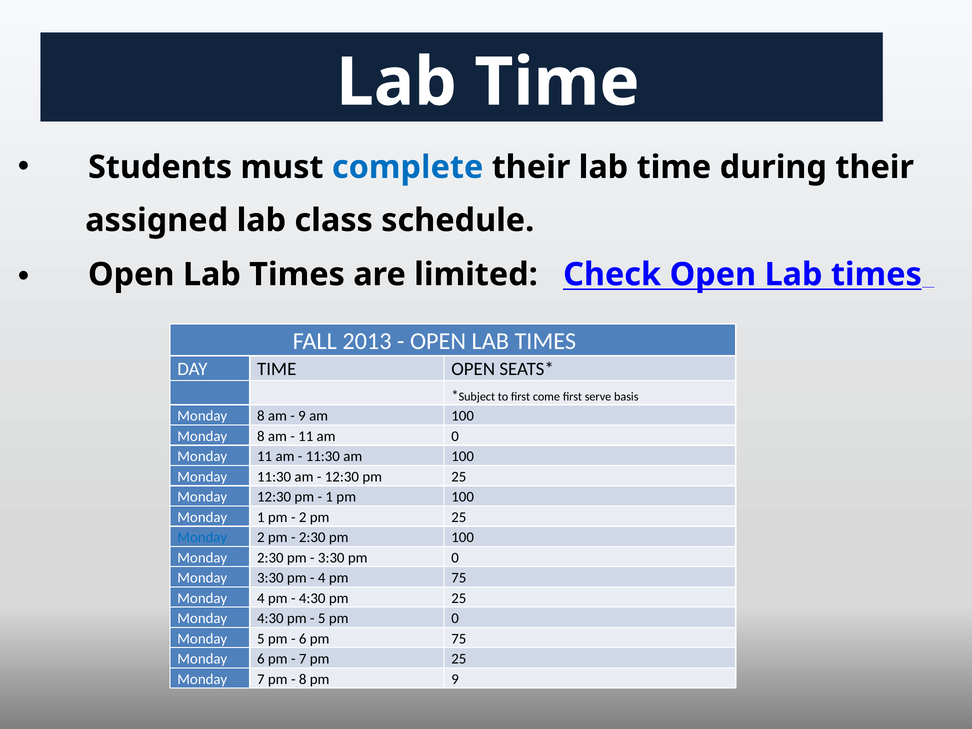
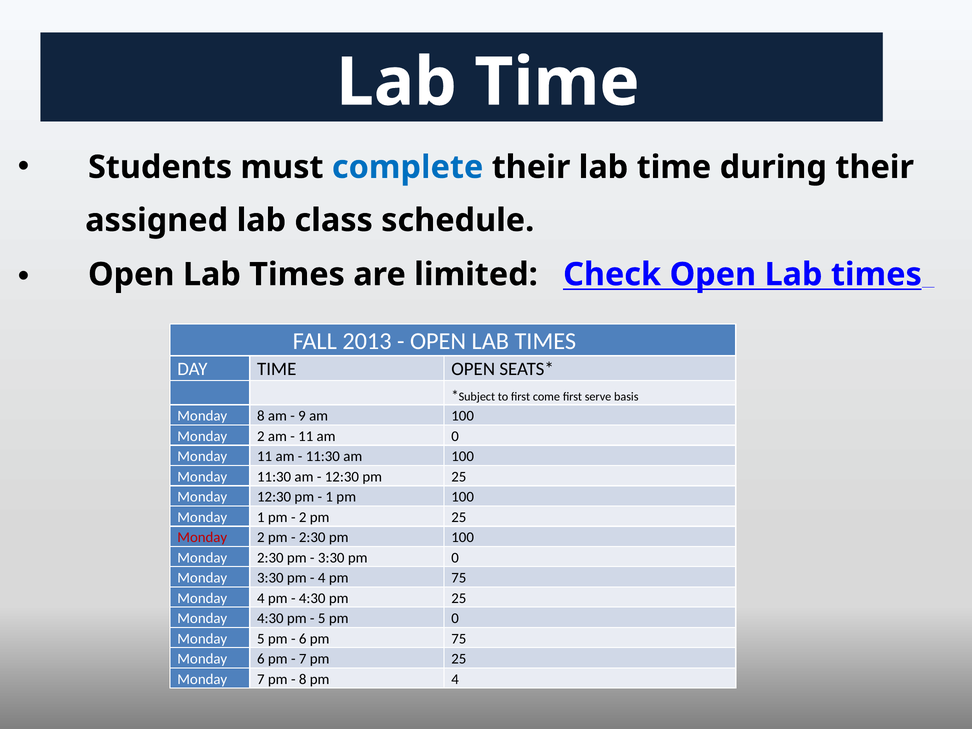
8 at (261, 436): 8 -> 2
Monday at (202, 537) colour: blue -> red
pm 9: 9 -> 4
